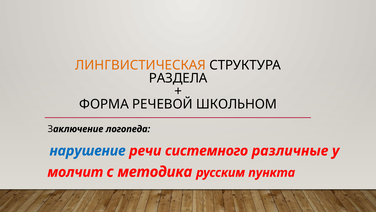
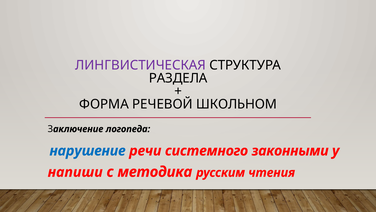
ЛИНГВИСТИЧЕСКАЯ colour: orange -> purple
различные: различные -> законными
молчит: молчит -> напиши
пункта: пункта -> чтения
